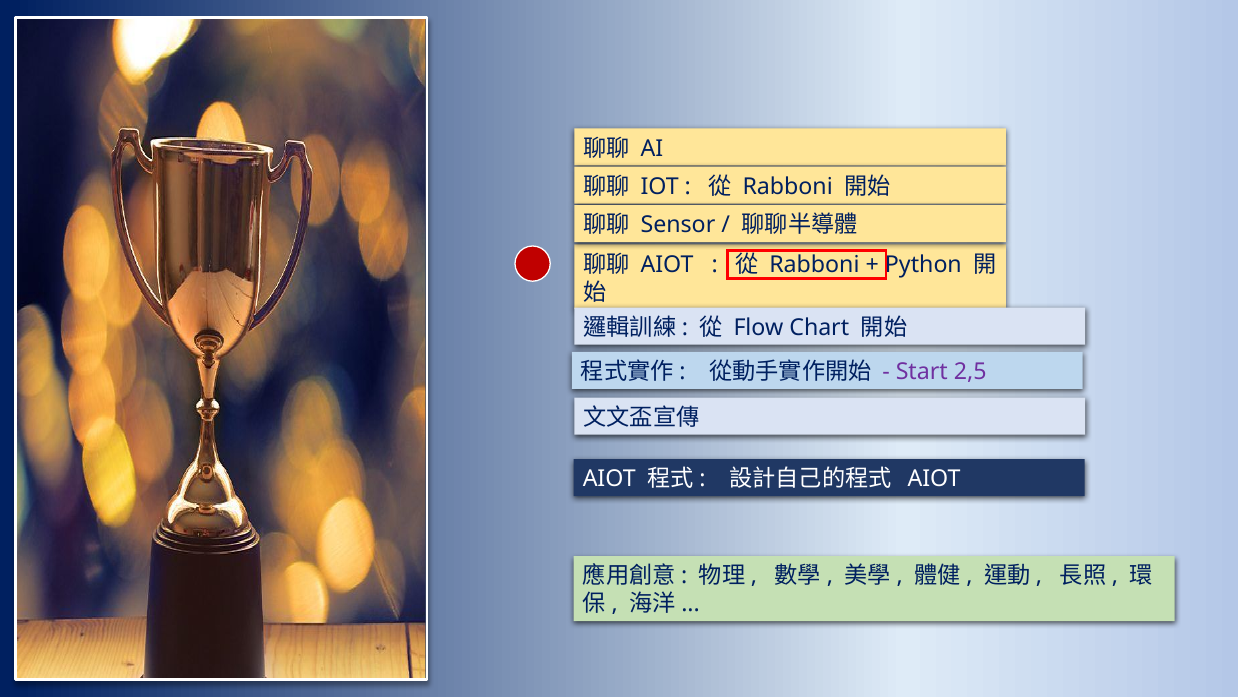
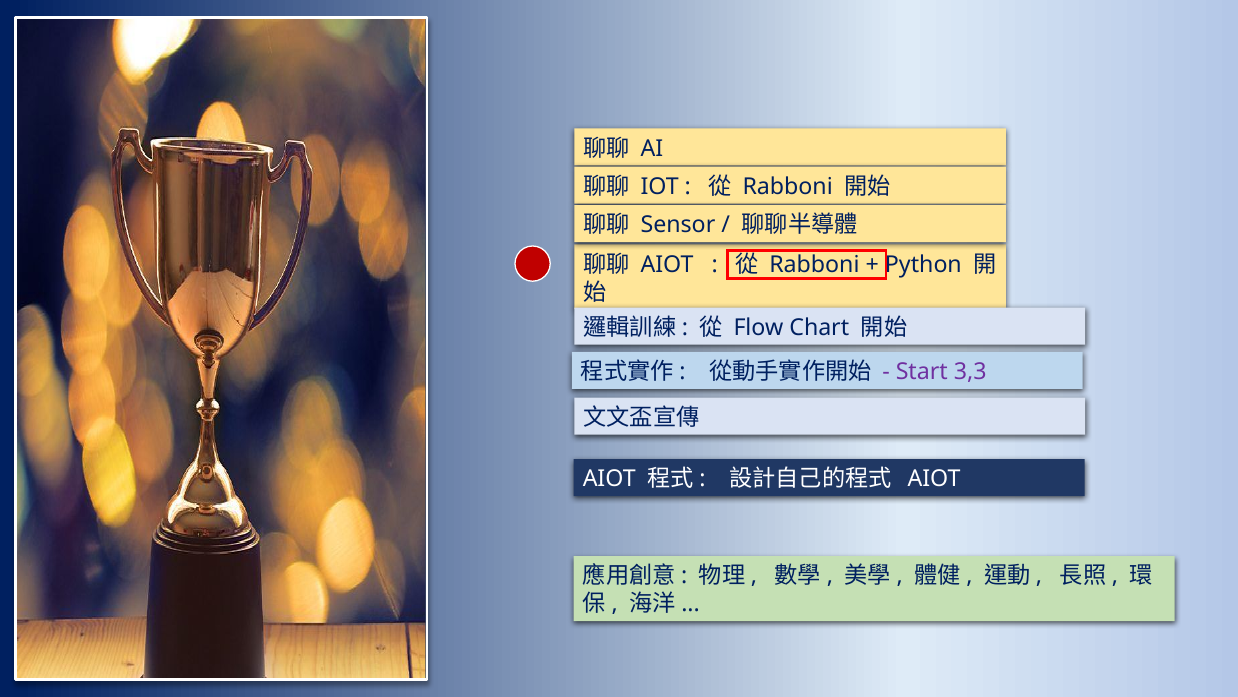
2,5: 2,5 -> 3,3
